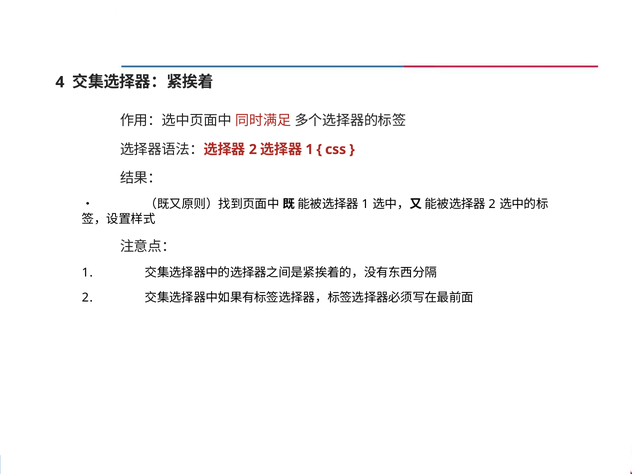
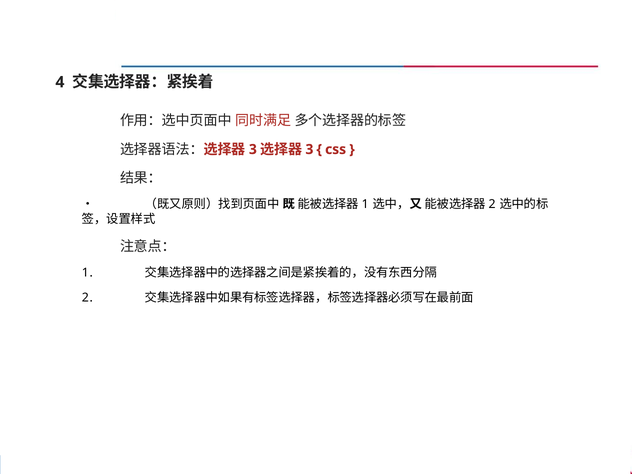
2 at (253, 149): 2 -> 3
1 at (309, 149): 1 -> 3
